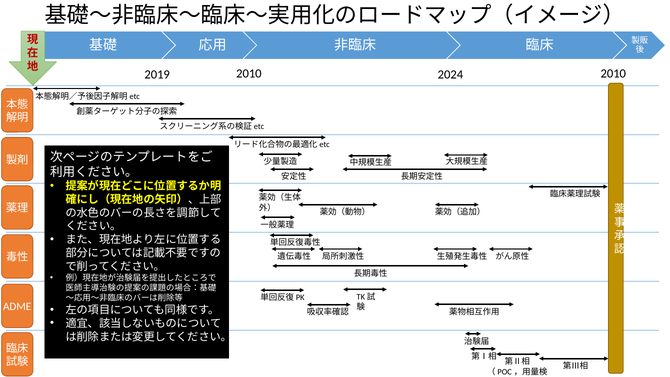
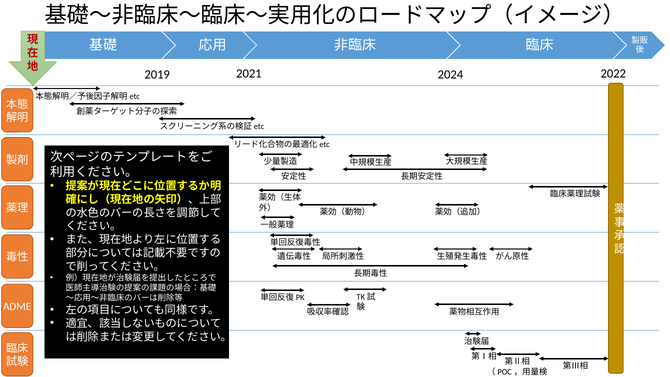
2019 2010: 2010 -> 2021
2024 2010: 2010 -> 2022
